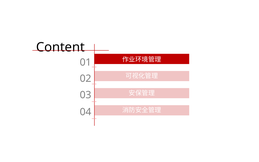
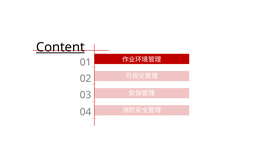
Content underline: none -> present
